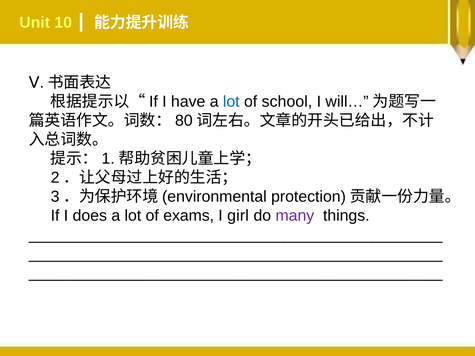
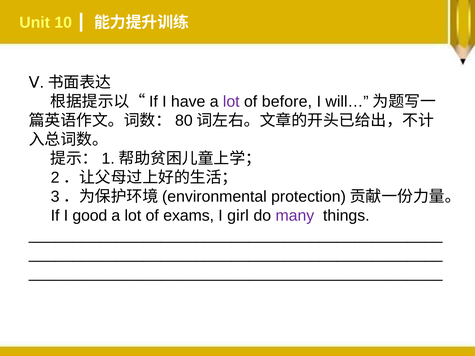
lot at (231, 102) colour: blue -> purple
school: school -> before
does: does -> good
